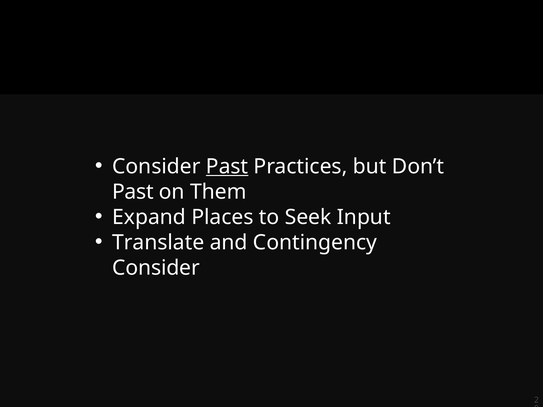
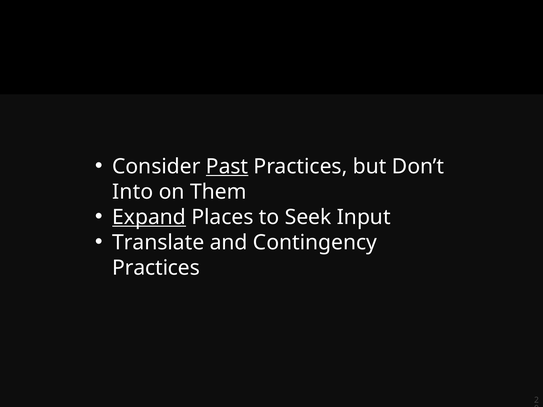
Past at (133, 192): Past -> Into
Expand underline: none -> present
Consider at (156, 268): Consider -> Practices
